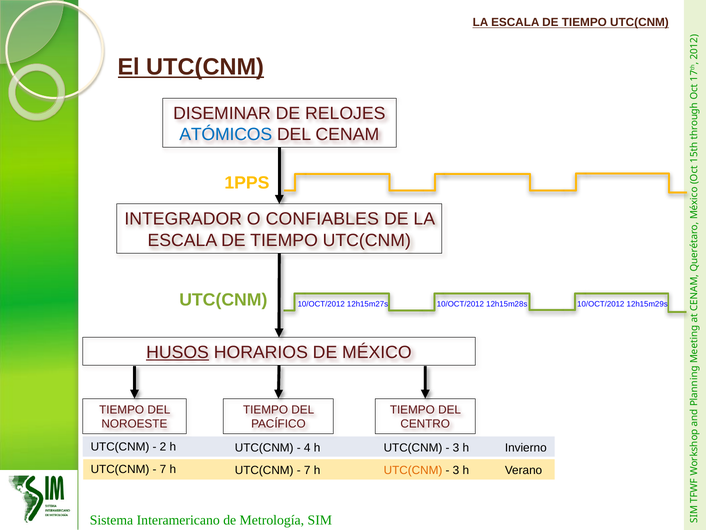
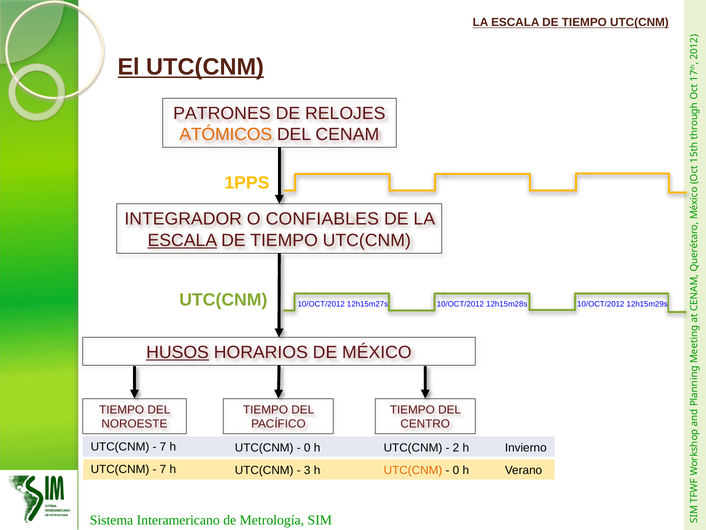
DISEMINAR: DISEMINAR -> PATRONES
ATÓMICOS colour: blue -> orange
ESCALA at (182, 240) underline: none -> present
2 at (163, 446): 2 -> 7
4 at (307, 447): 4 -> 0
3 at (456, 447): 3 -> 2
7 at (307, 470): 7 -> 3
3 at (456, 470): 3 -> 0
